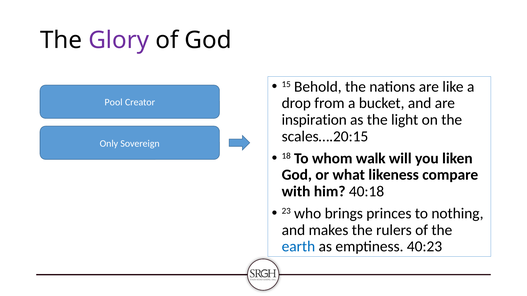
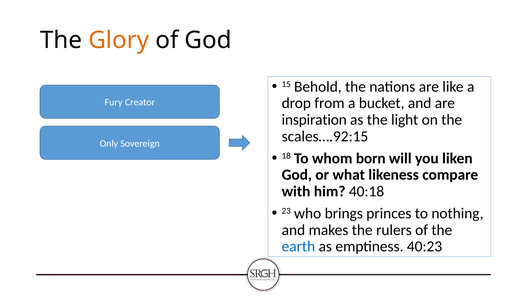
Glory colour: purple -> orange
Pool: Pool -> Fury
scales….20:15: scales….20:15 -> scales….92:15
walk: walk -> born
